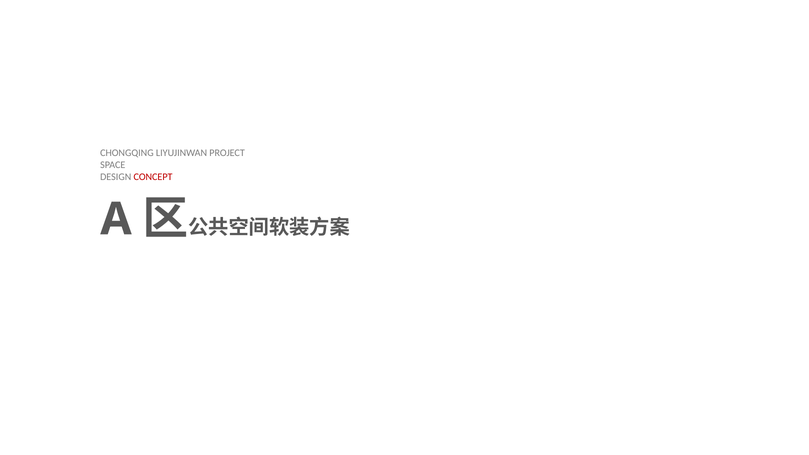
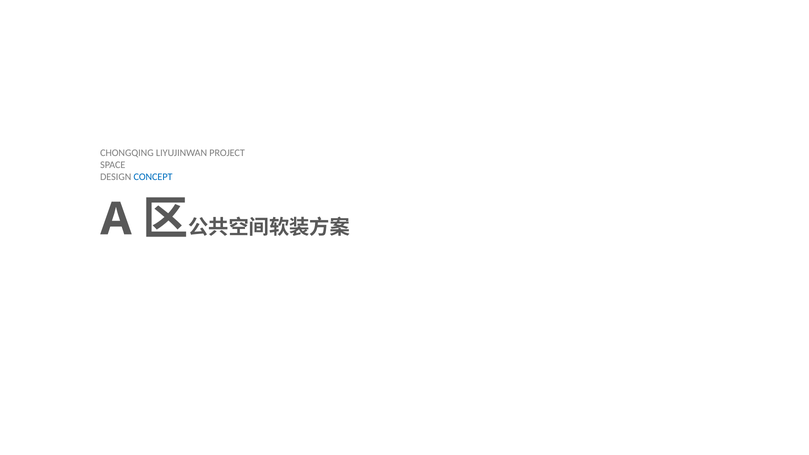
CONCEPT colour: red -> blue
